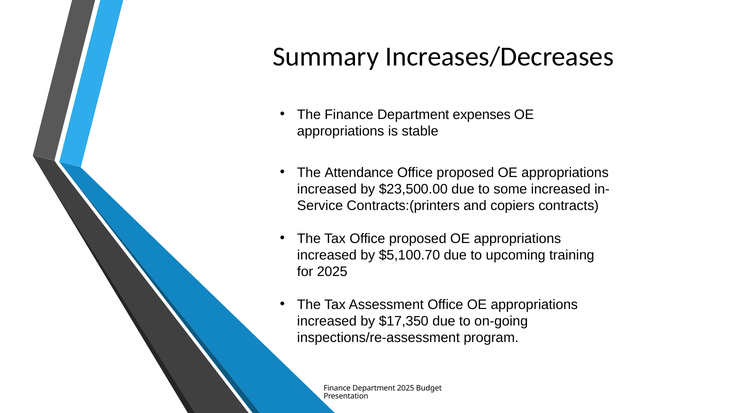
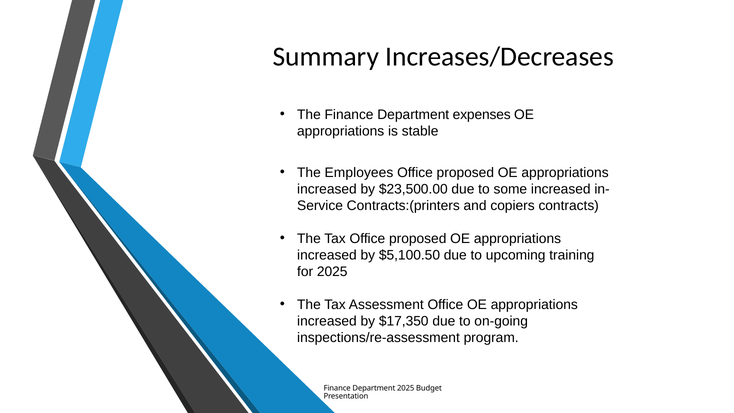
Attendance: Attendance -> Employees
$5,100.70: $5,100.70 -> $5,100.50
